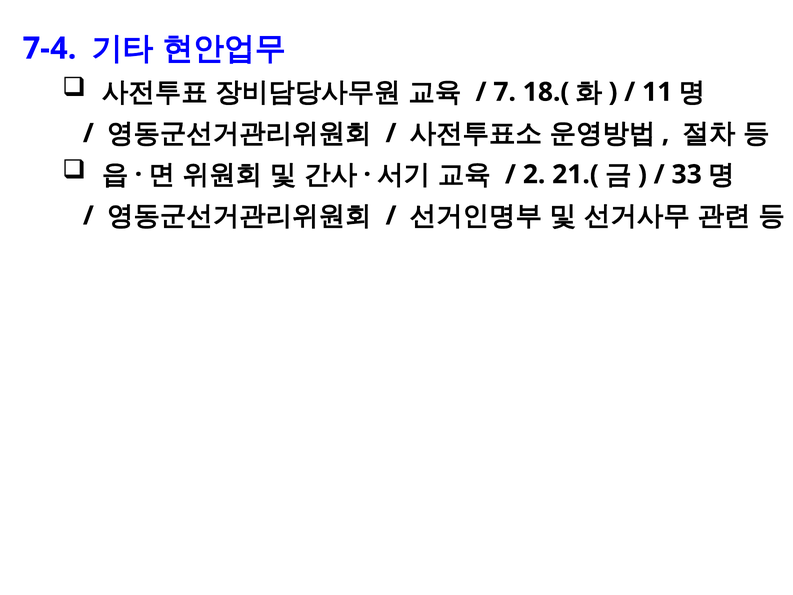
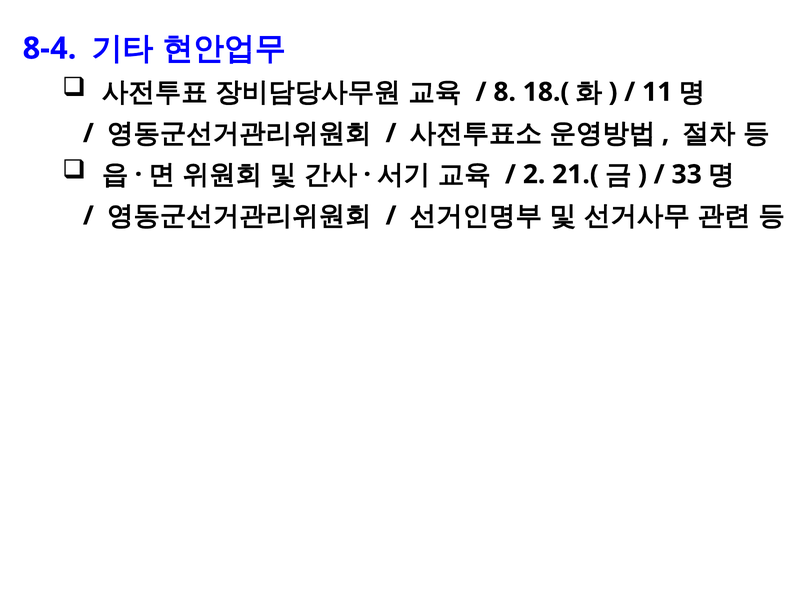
7-4: 7-4 -> 8-4
7: 7 -> 8
